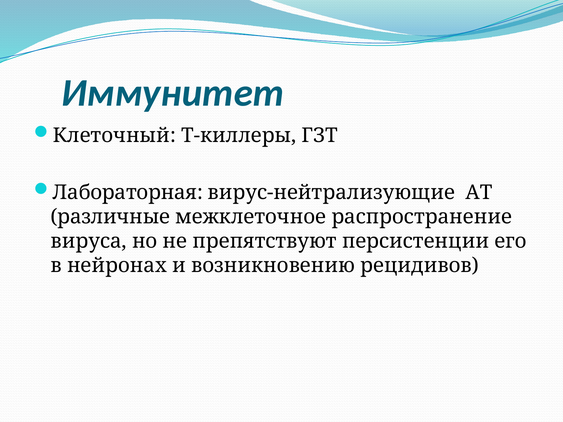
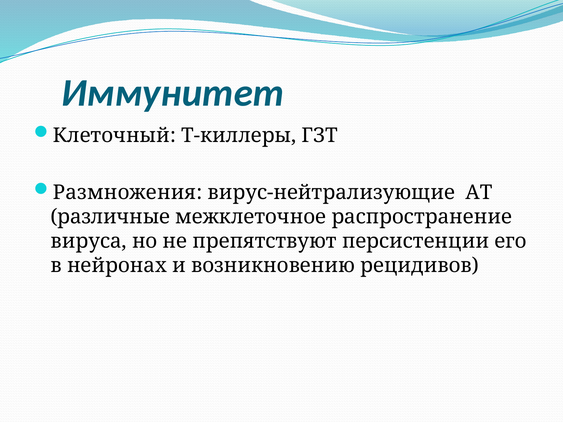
Лабораторная: Лабораторная -> Размножения
